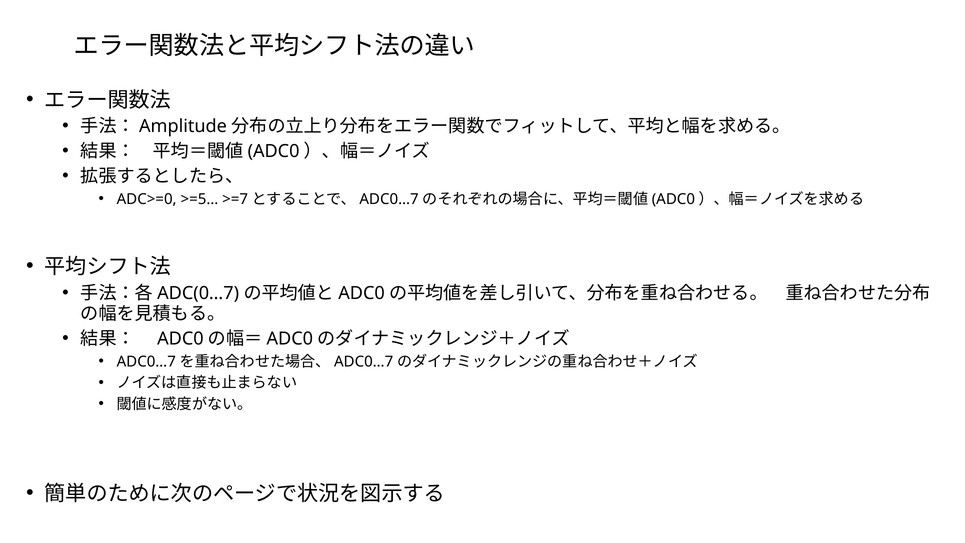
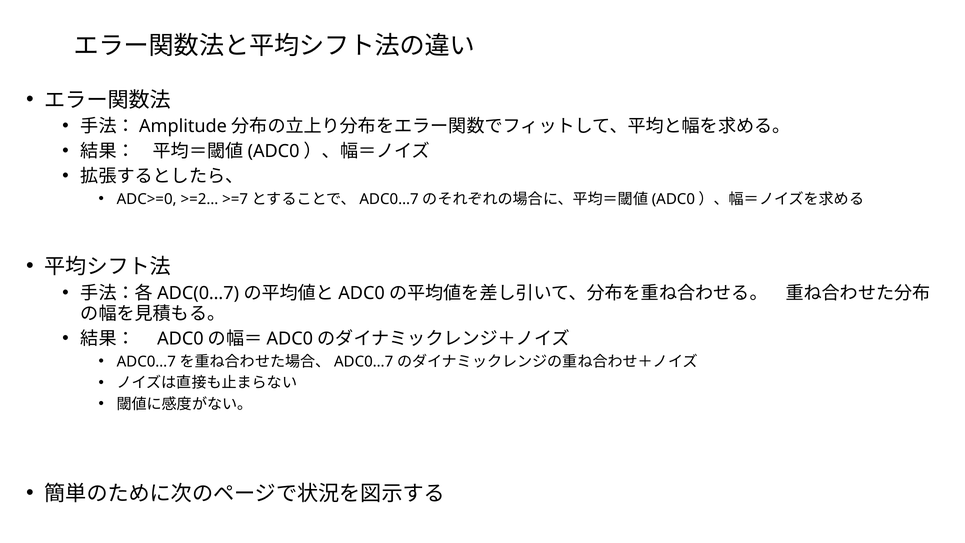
>=5…: >=5… -> >=2…
